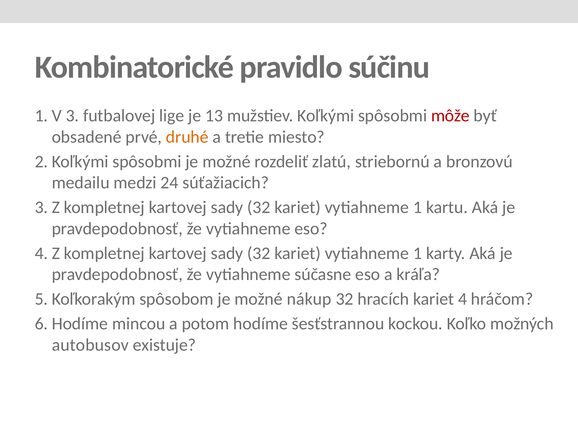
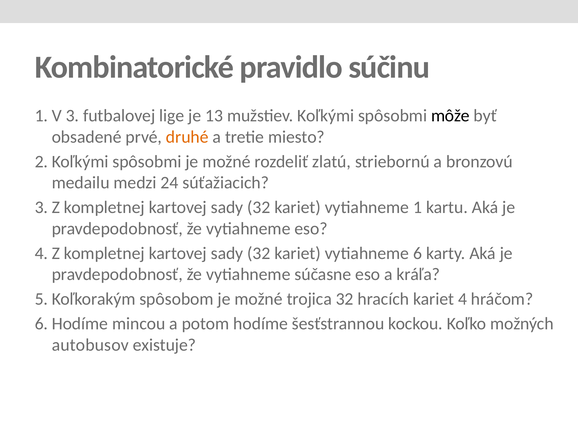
môže colour: red -> black
1 at (418, 254): 1 -> 6
nákup: nákup -> trojica
